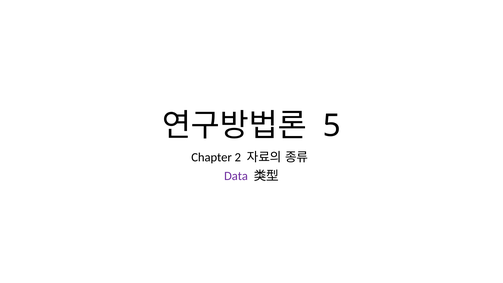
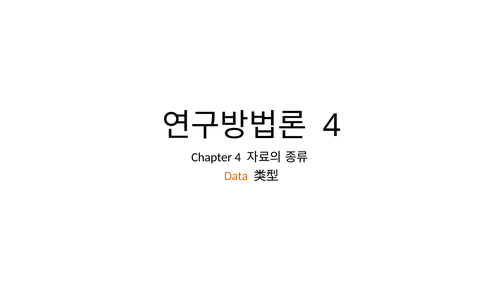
5 at (332, 126): 5 -> 4
Chapter 2: 2 -> 4
Data colour: purple -> orange
